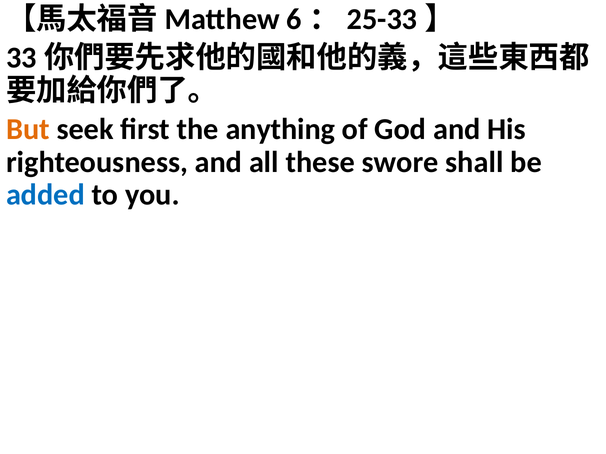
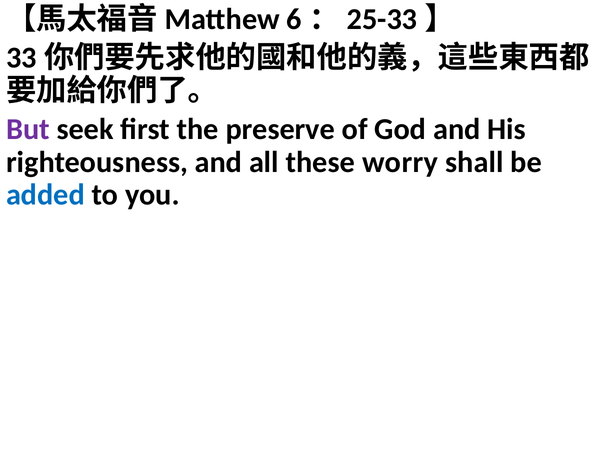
But colour: orange -> purple
anything: anything -> preserve
swore: swore -> worry
